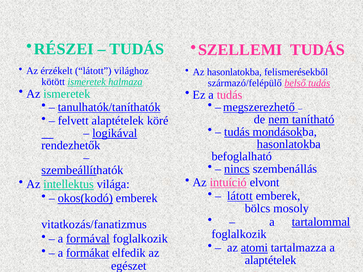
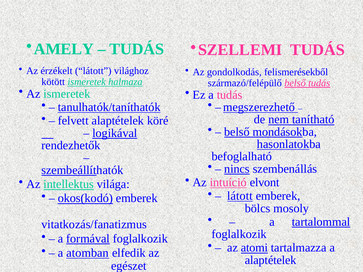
RÉSZEI: RÉSZEI -> AMELY
Az hasonlatokba: hasonlatokba -> gondolkodás
tudás at (237, 132): tudás -> belső
formákat: formákat -> atomban
